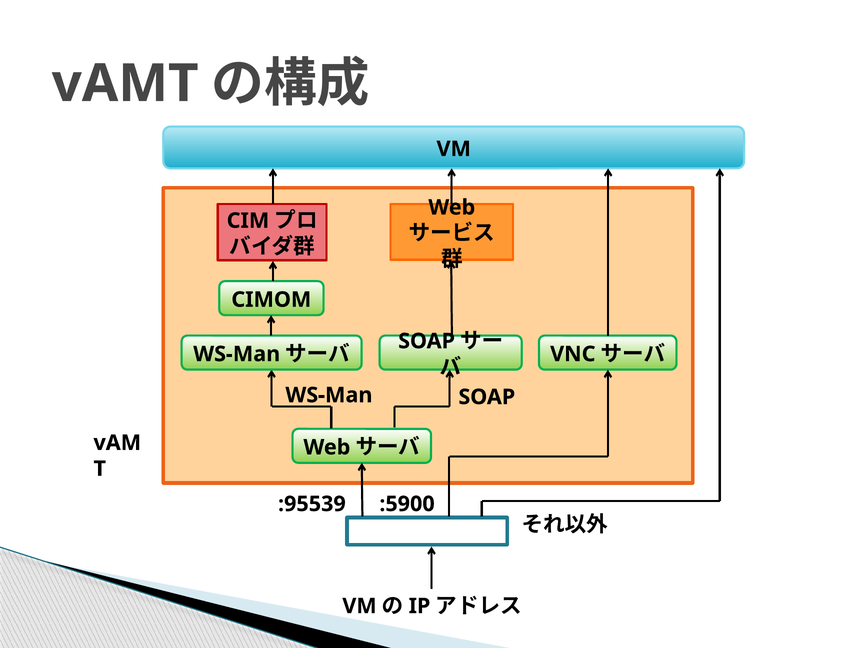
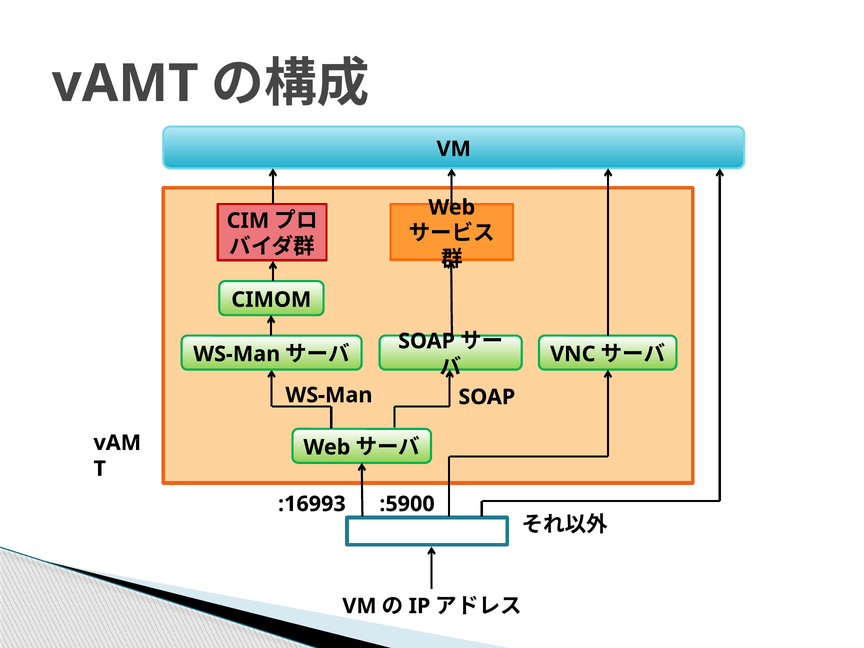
:95539: :95539 -> :16993
